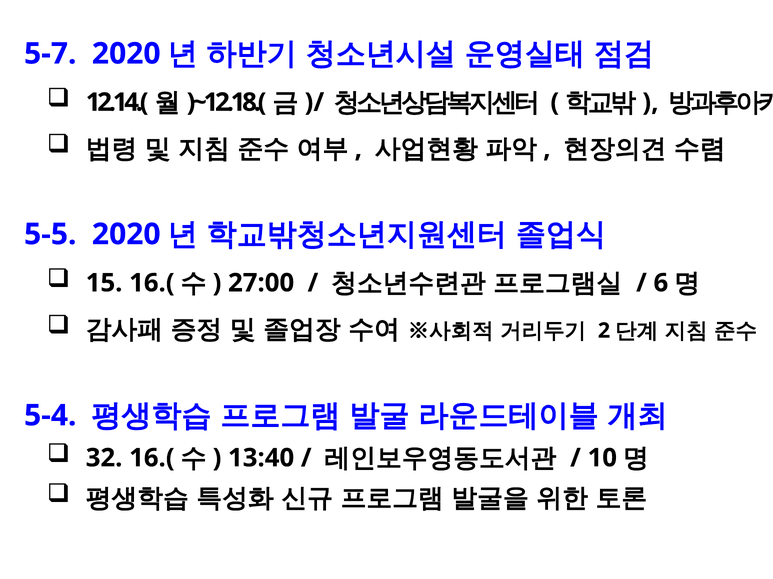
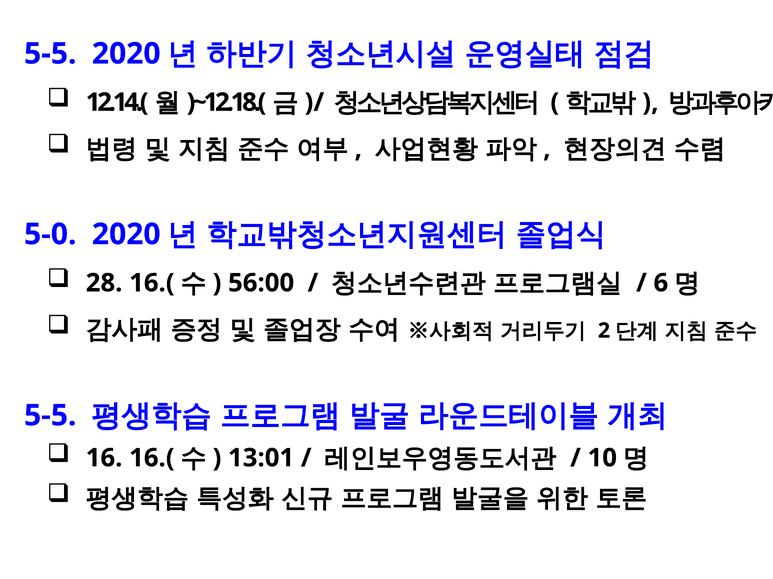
5-7 at (50, 54): 5-7 -> 5-5
5-5: 5-5 -> 5-0
15: 15 -> 28
27:00: 27:00 -> 56:00
5-4 at (50, 416): 5-4 -> 5-5
32: 32 -> 16
13:40: 13:40 -> 13:01
